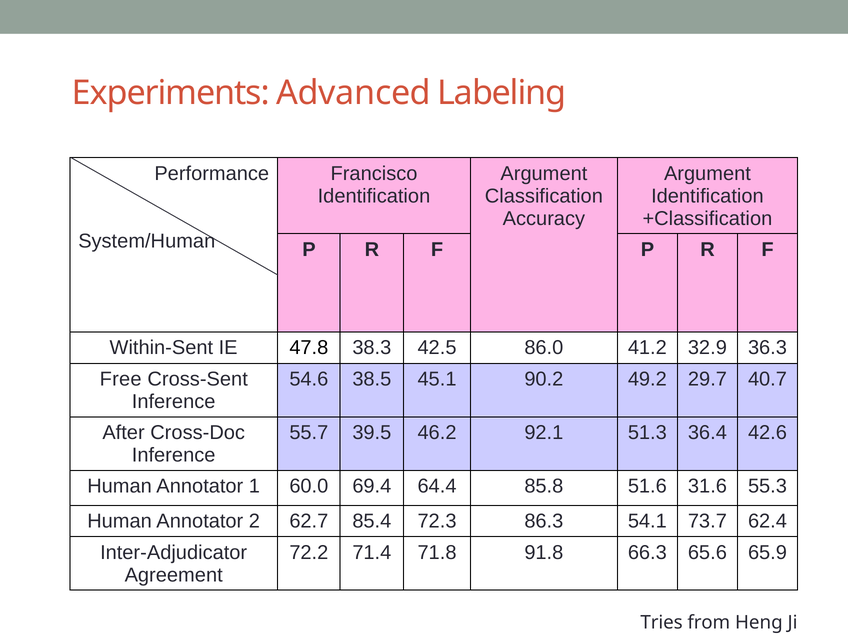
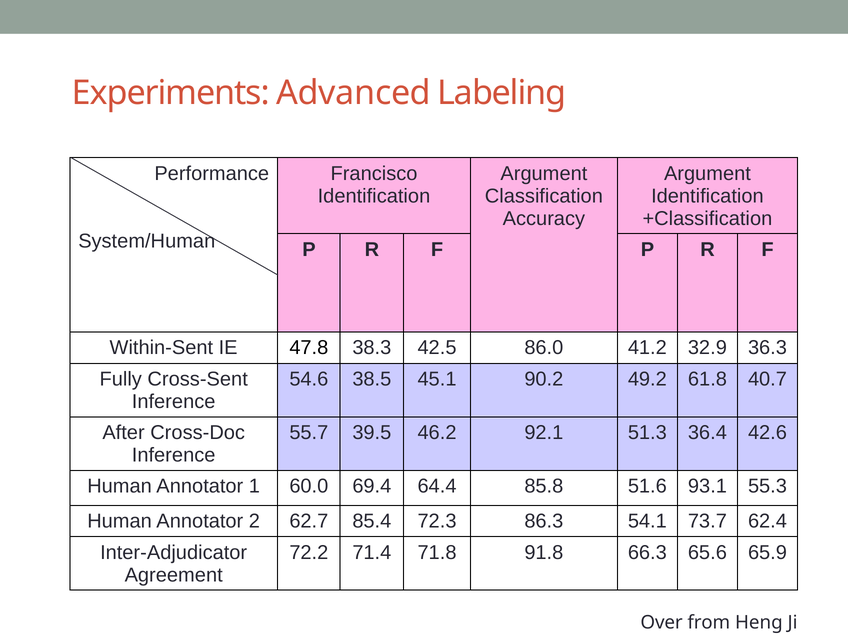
Free: Free -> Fully
29.7: 29.7 -> 61.8
31.6: 31.6 -> 93.1
Tries: Tries -> Over
